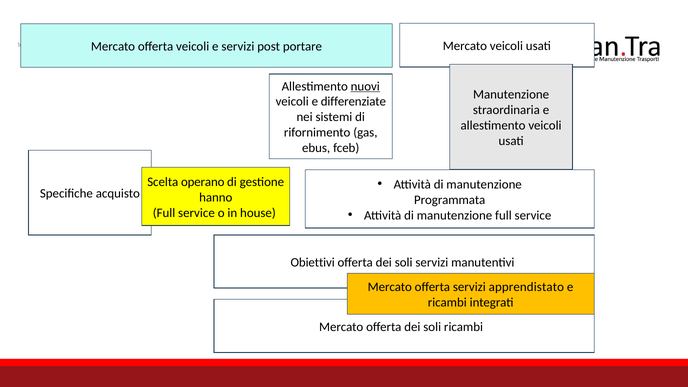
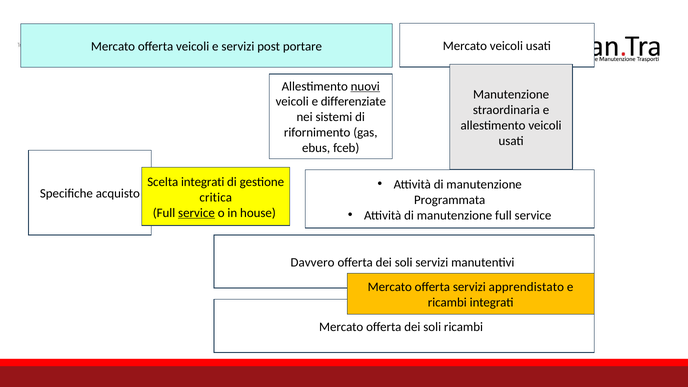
Scelta operano: operano -> integrati
hanno: hanno -> critica
service at (196, 213) underline: none -> present
Obiettivi: Obiettivi -> Davvero
